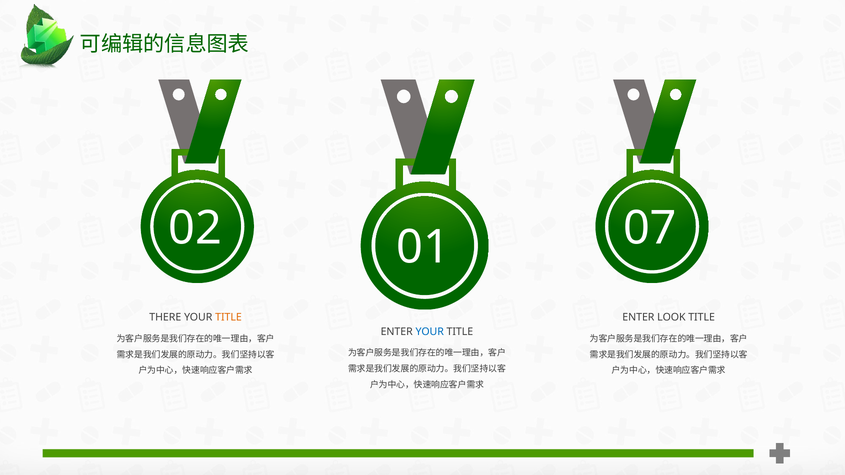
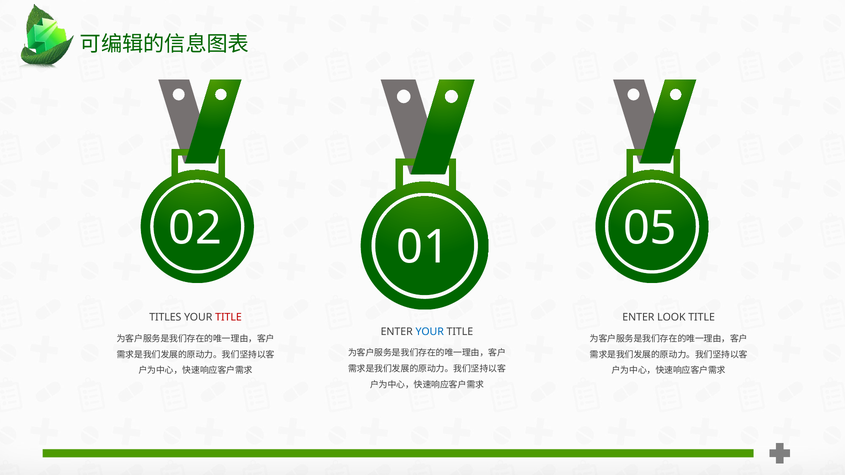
07: 07 -> 05
THERE: THERE -> TITLES
TITLE at (229, 318) colour: orange -> red
